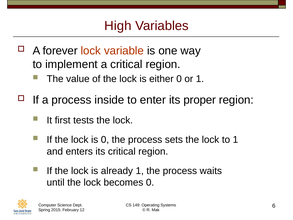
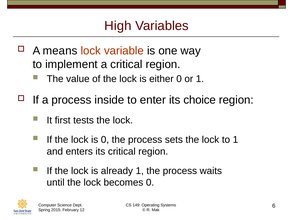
forever: forever -> means
proper: proper -> choice
